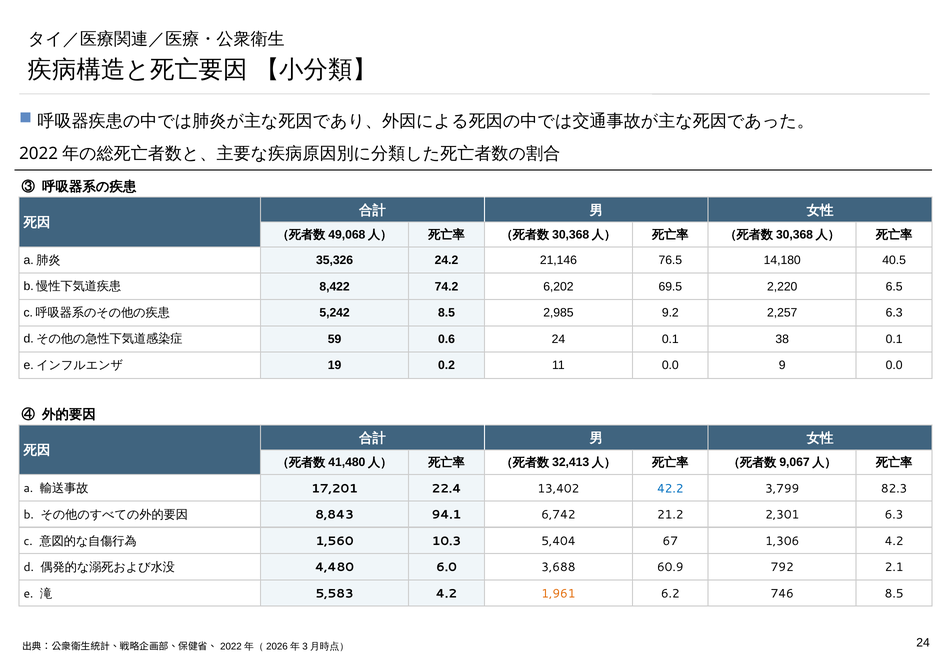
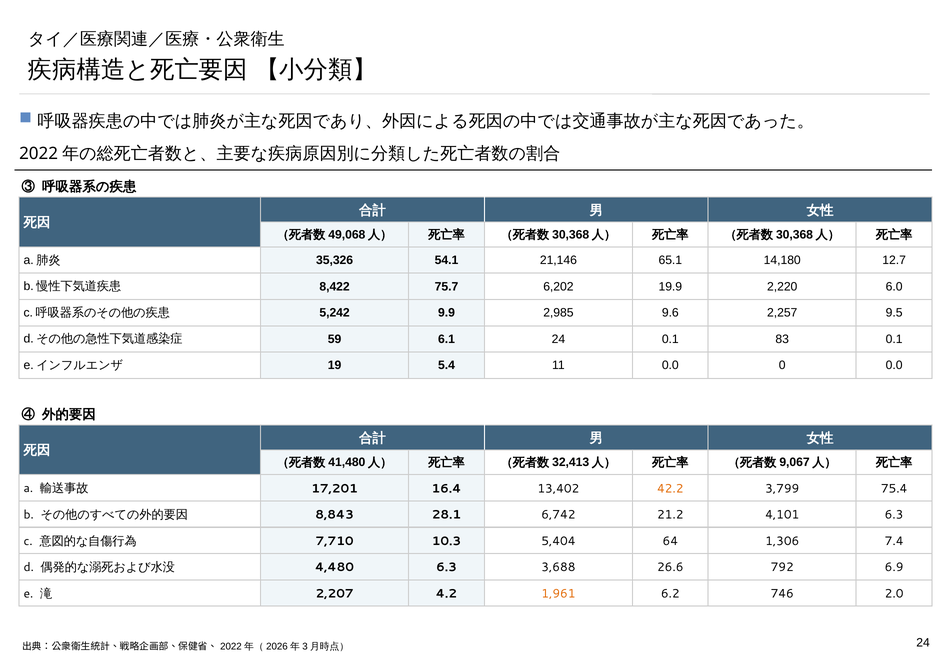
24.2: 24.2 -> 54.1
76.5: 76.5 -> 65.1
40.5: 40.5 -> 12.7
74.2: 74.2 -> 75.7
69.5: 69.5 -> 19.9
6.5: 6.5 -> 6.0
5,242 8.5: 8.5 -> 9.9
9.2: 9.2 -> 9.6
2,257 6.3: 6.3 -> 9.5
0.6: 0.6 -> 6.1
38: 38 -> 83
0.2: 0.2 -> 5.4
9: 9 -> 0
22.4: 22.4 -> 16.4
42.2 colour: blue -> orange
82.3: 82.3 -> 75.4
94.1: 94.1 -> 28.1
2,301: 2,301 -> 4,101
1,560: 1,560 -> 7,710
67: 67 -> 64
1,306 4.2: 4.2 -> 7.4
4,480 6.0: 6.0 -> 6.3
60.9: 60.9 -> 26.6
2.1: 2.1 -> 6.9
5,583: 5,583 -> 2,207
746 8.5: 8.5 -> 2.0
